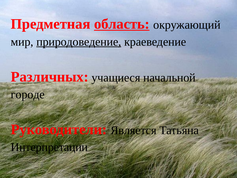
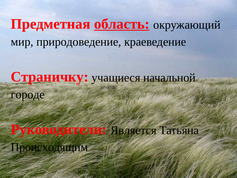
природоведение underline: present -> none
Различных: Различных -> Страничку
Интерпретации: Интерпретации -> Происходящим
